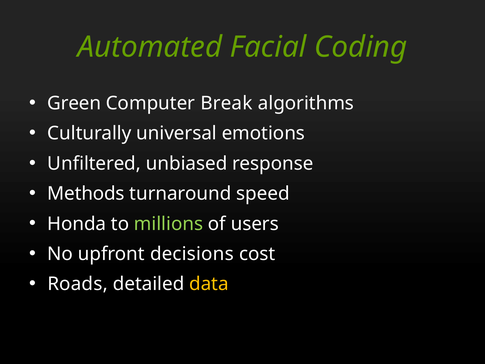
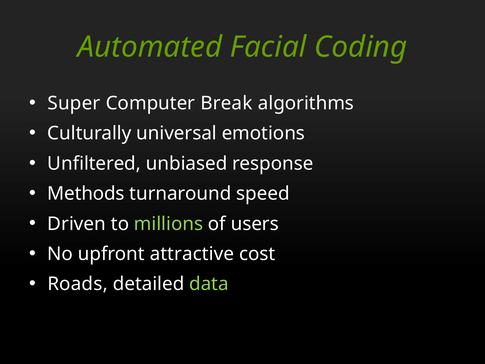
Green: Green -> Super
Honda: Honda -> Driven
decisions: decisions -> attractive
data colour: yellow -> light green
